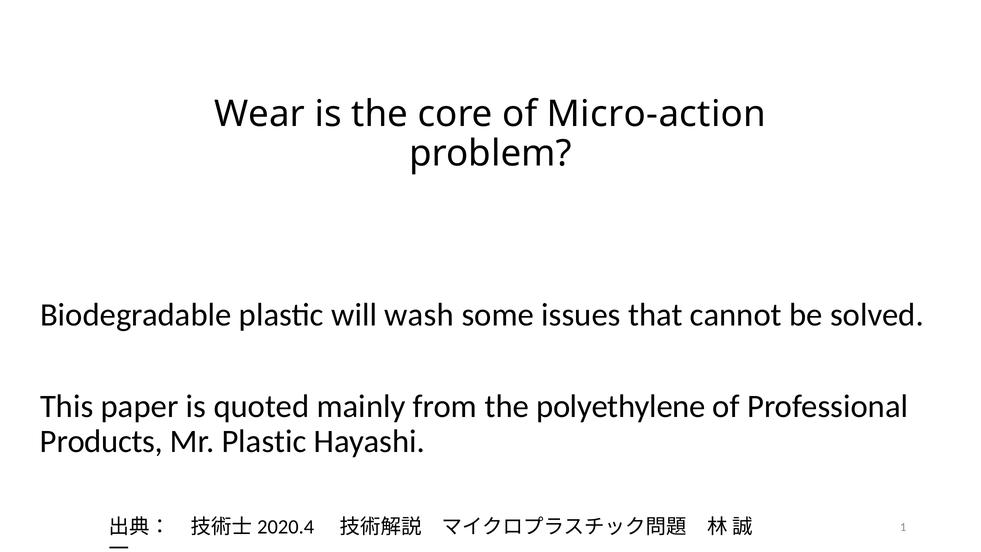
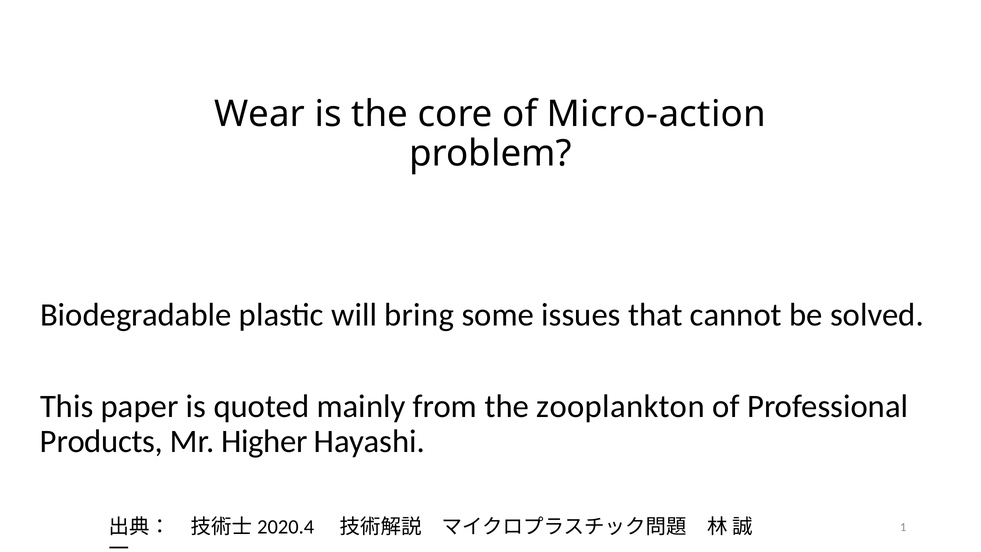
wash: wash -> bring
polyethylene: polyethylene -> zooplankton
Mr Plastic: Plastic -> Higher
